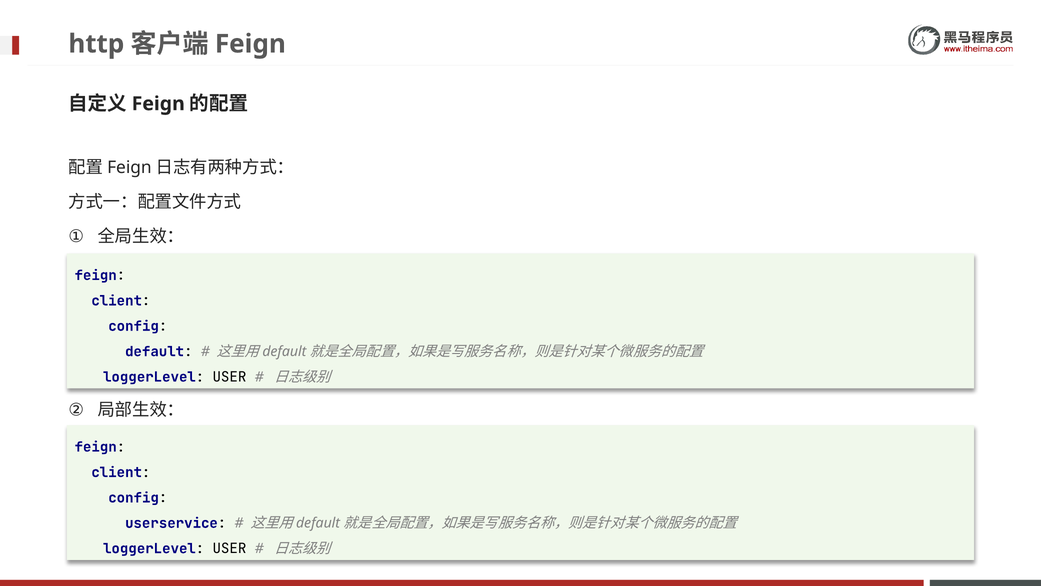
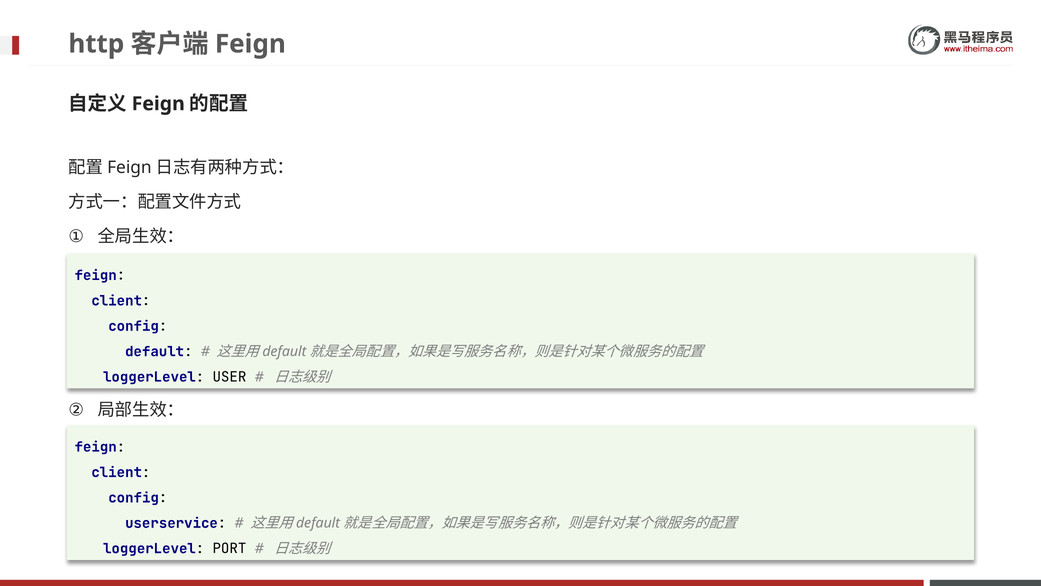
USER at (229, 548): USER -> PORT
